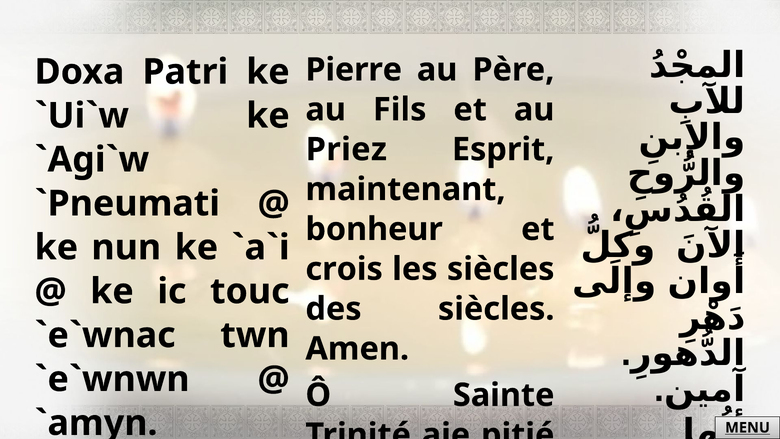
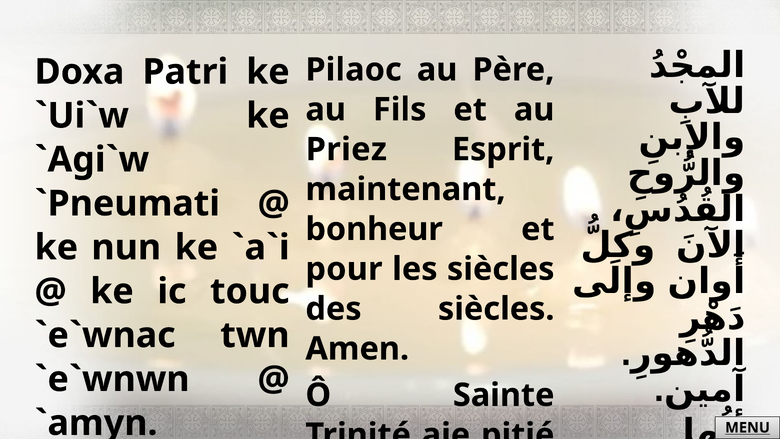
Pierre: Pierre -> Pilaoc
crois: crois -> pour
